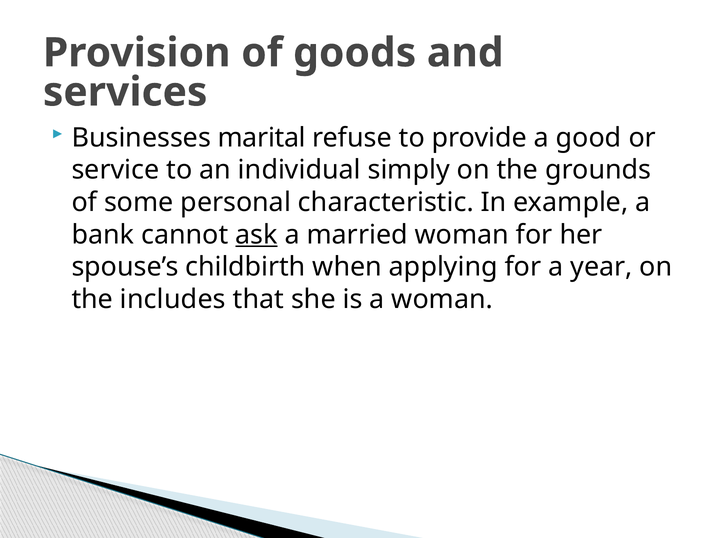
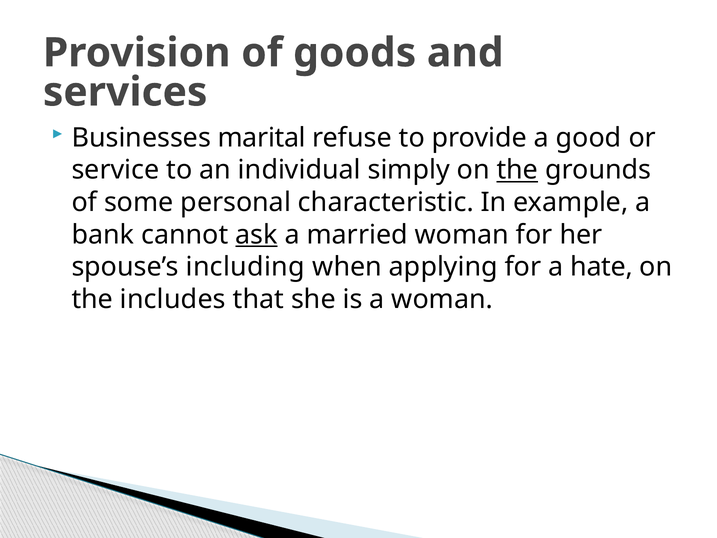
the at (517, 170) underline: none -> present
childbirth: childbirth -> including
year: year -> hate
